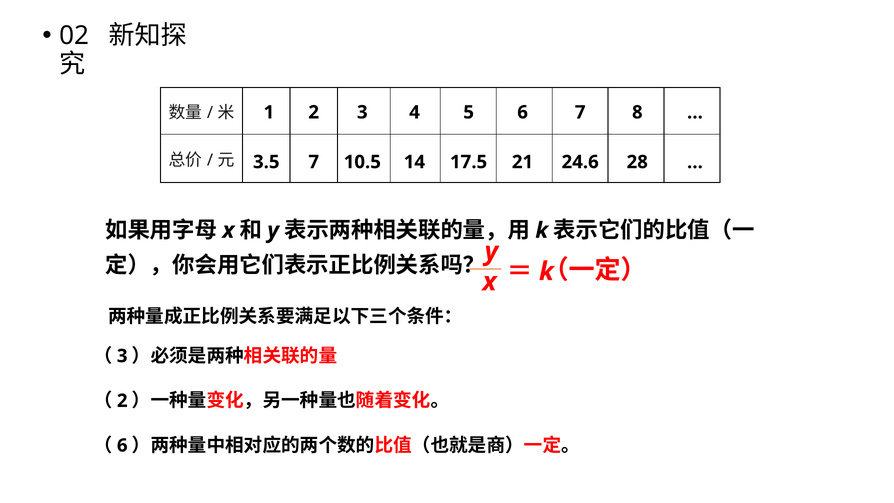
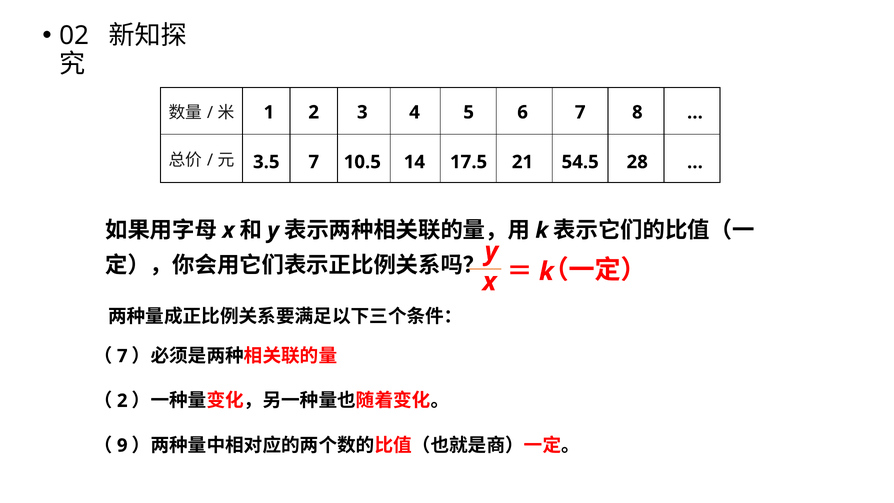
24.6: 24.6 -> 54.5
3 at (122, 356): 3 -> 7
6 at (122, 445): 6 -> 9
